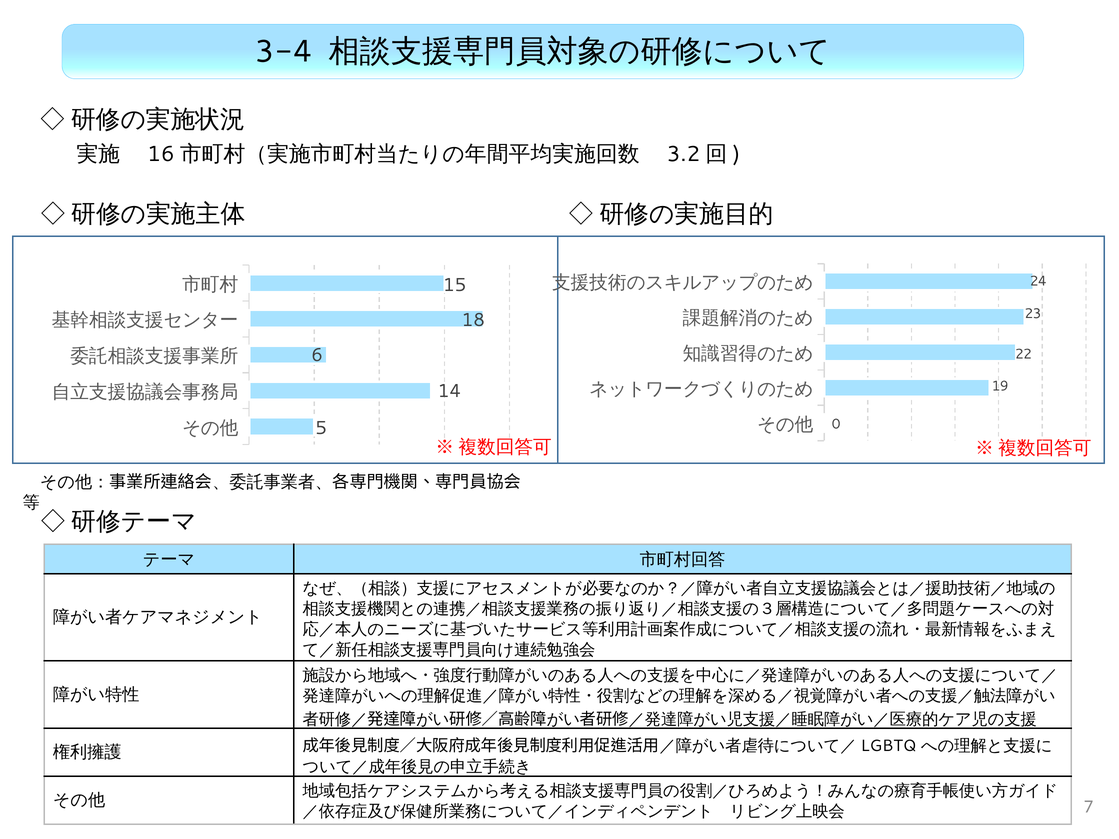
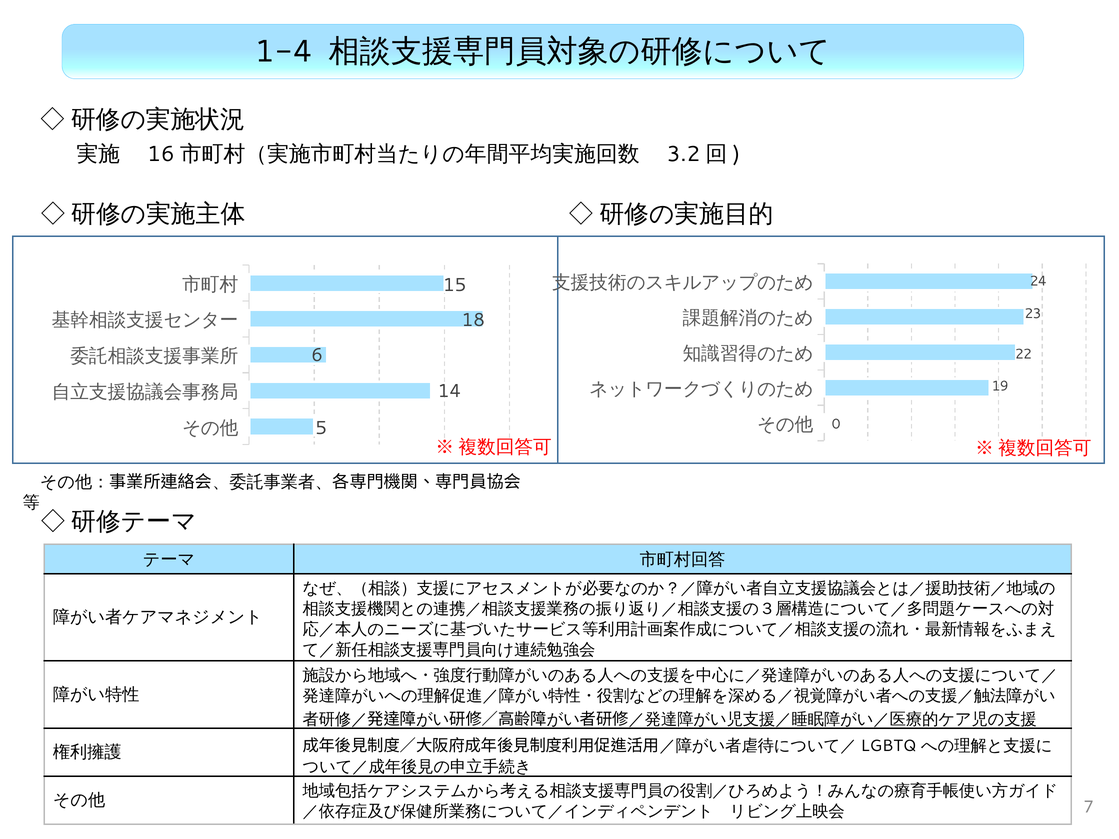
3-4: 3-4 -> 1-4
